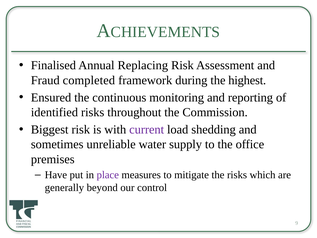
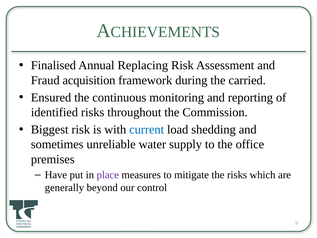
completed: completed -> acquisition
highest: highest -> carried
current colour: purple -> blue
